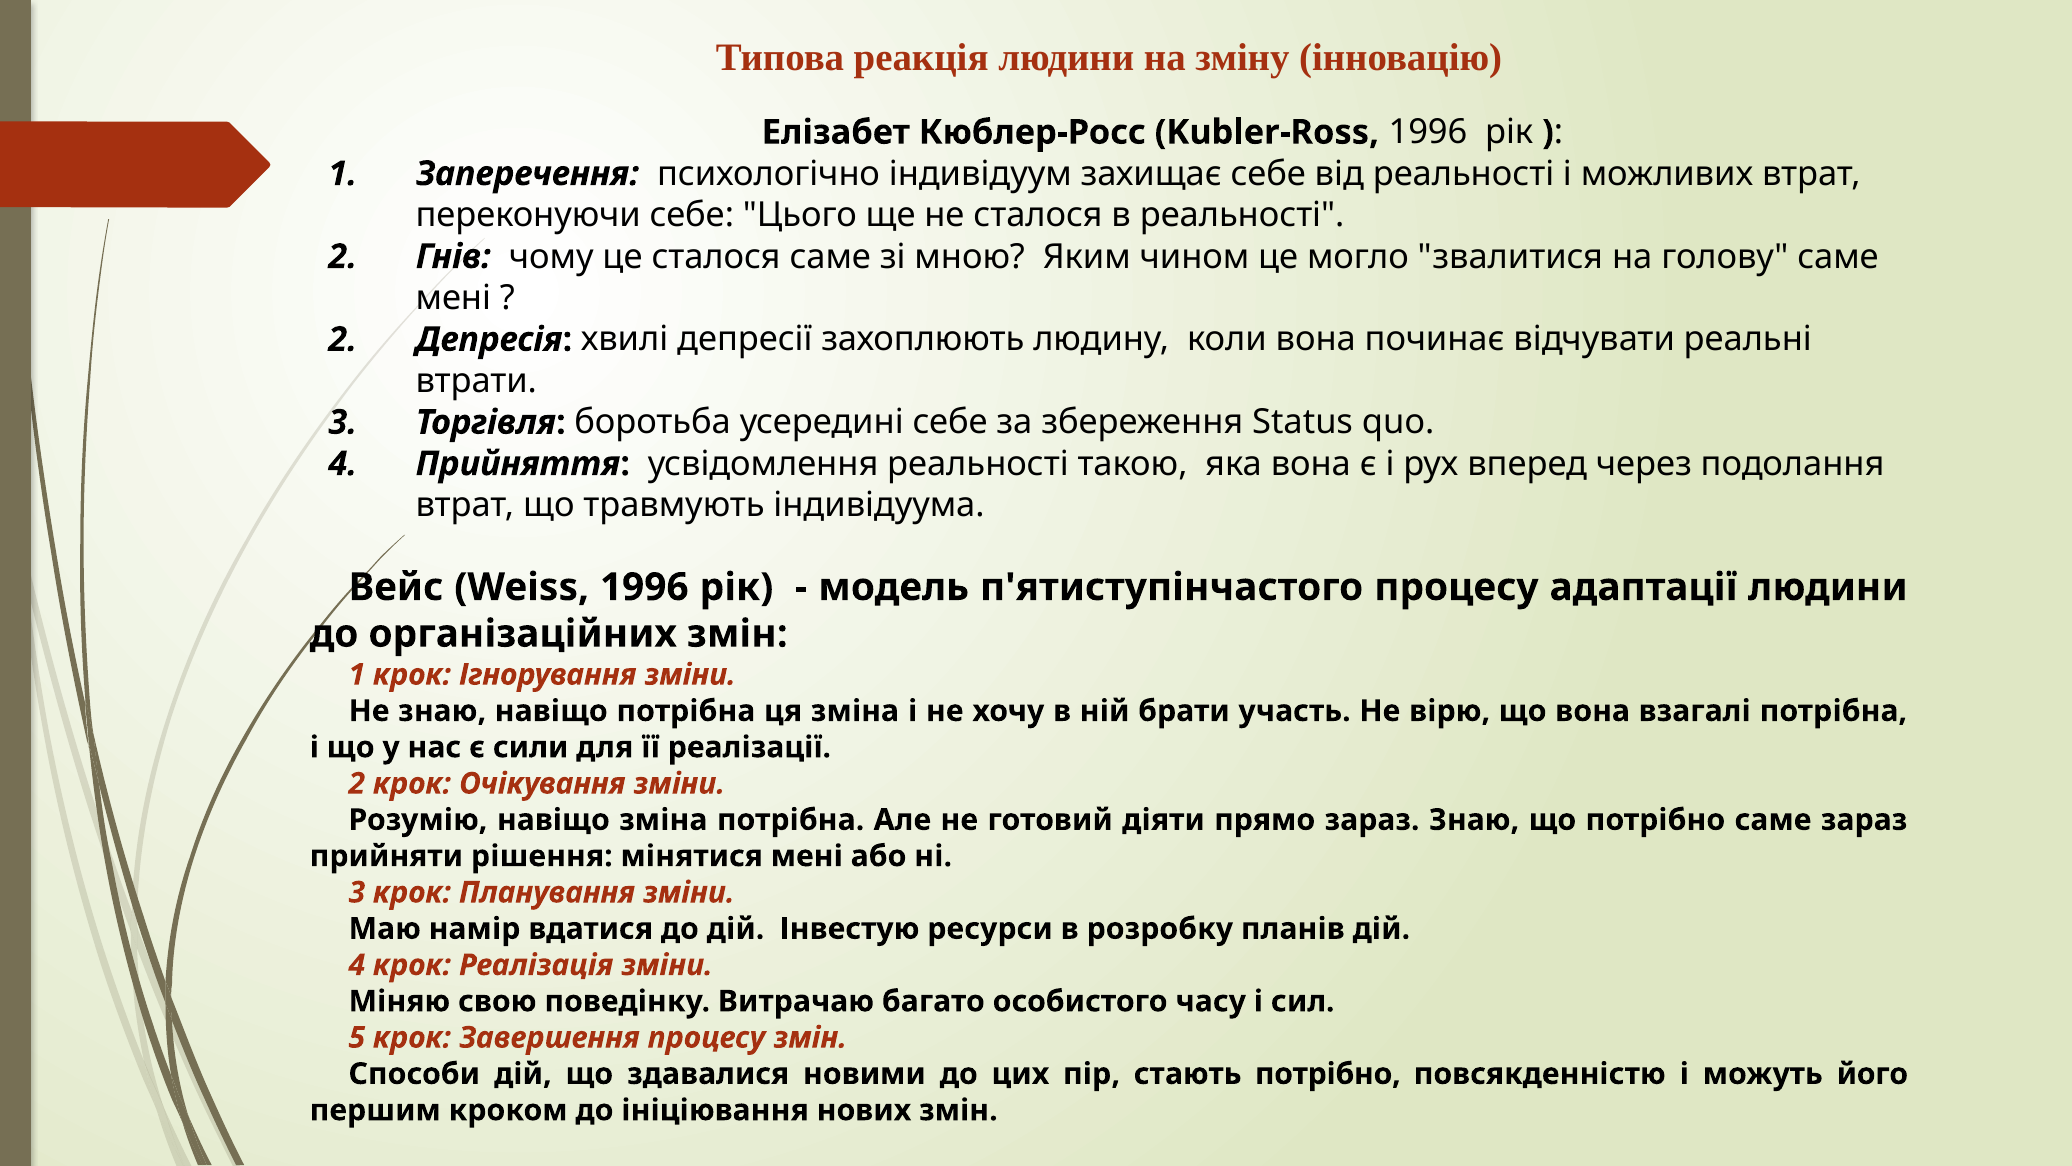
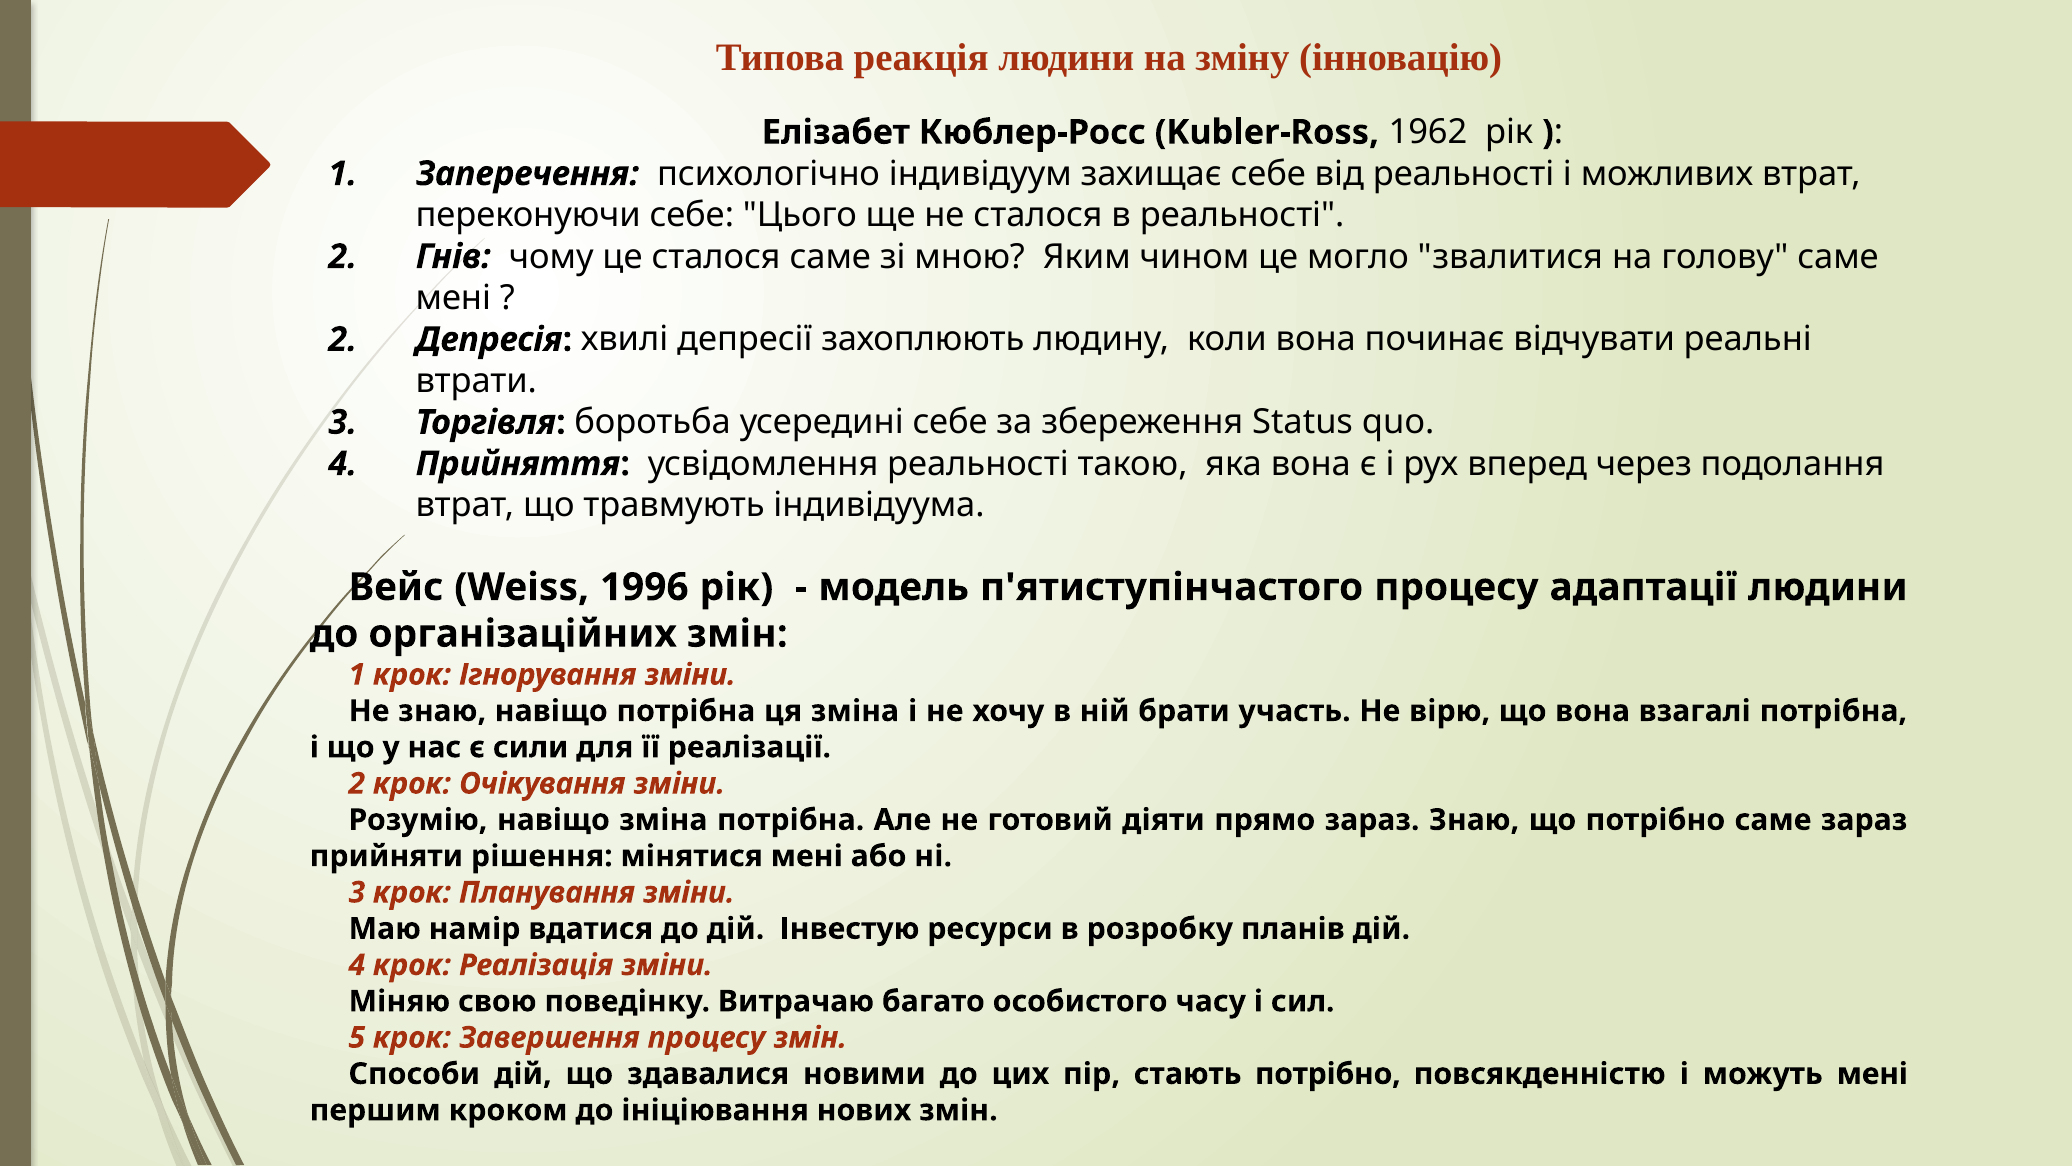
Kubler-Ross 1996: 1996 -> 1962
можуть його: його -> мені
